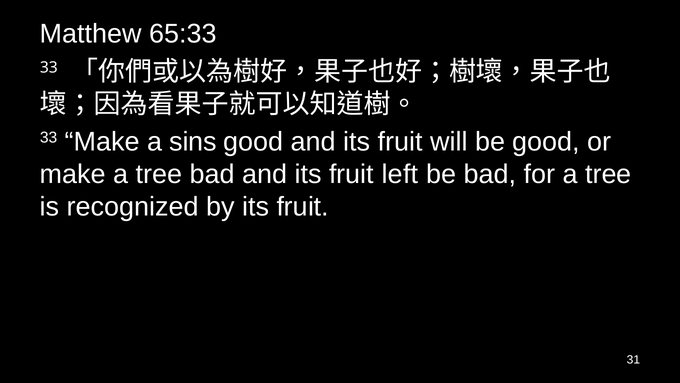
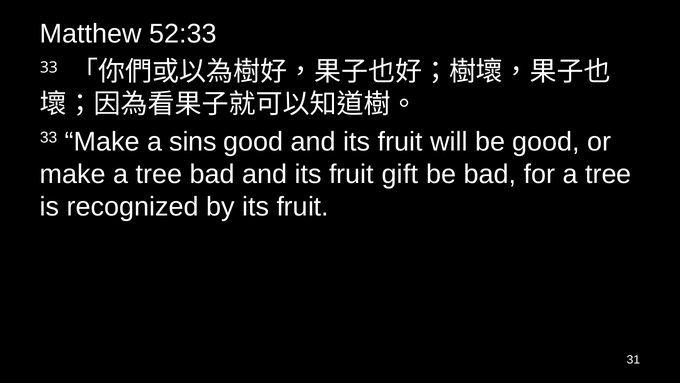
65:33: 65:33 -> 52:33
left: left -> gift
